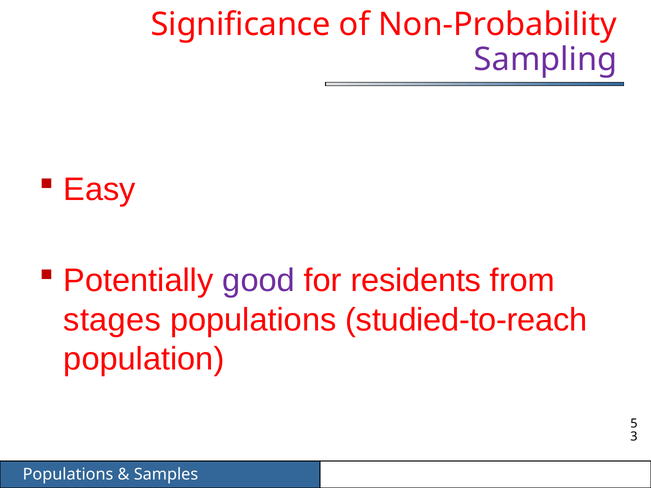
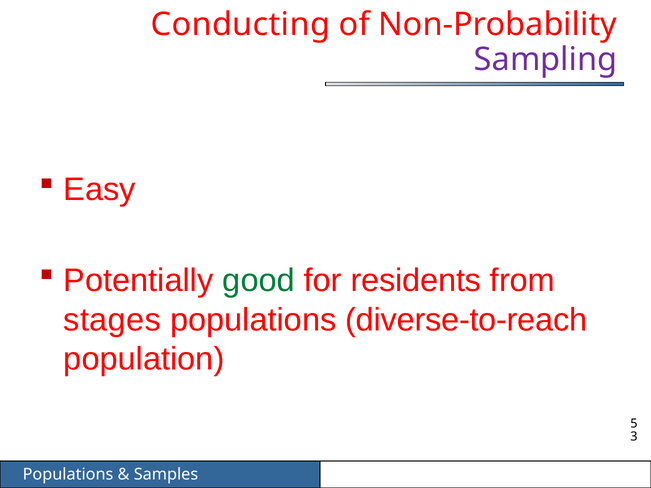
Significance: Significance -> Conducting
good colour: purple -> green
studied-to-reach: studied-to-reach -> diverse-to-reach
